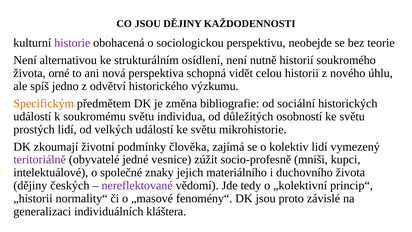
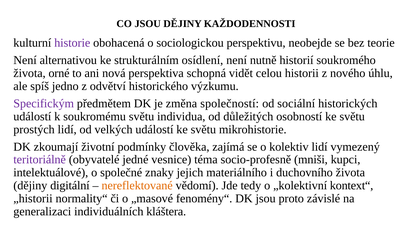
Specifickým colour: orange -> purple
bibliografie: bibliografie -> společností
zúžit: zúžit -> téma
českých: českých -> digitální
nereflektované colour: purple -> orange
princip“: princip“ -> kontext“
